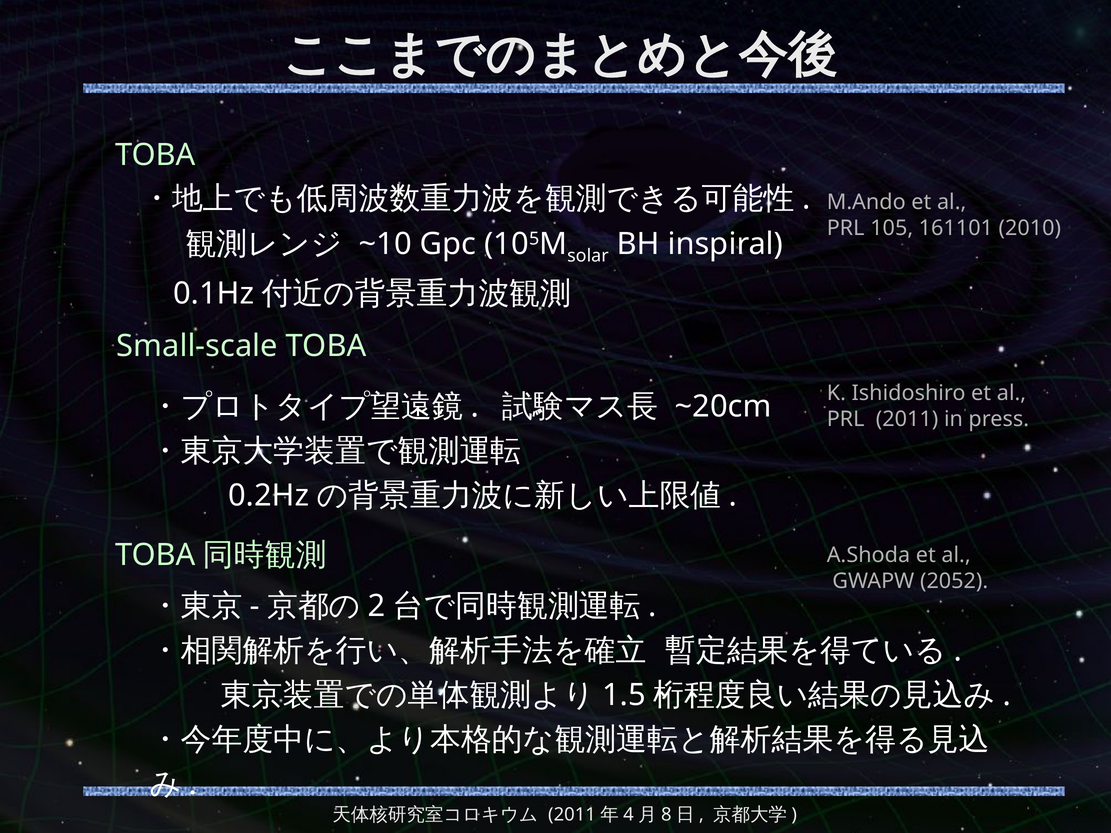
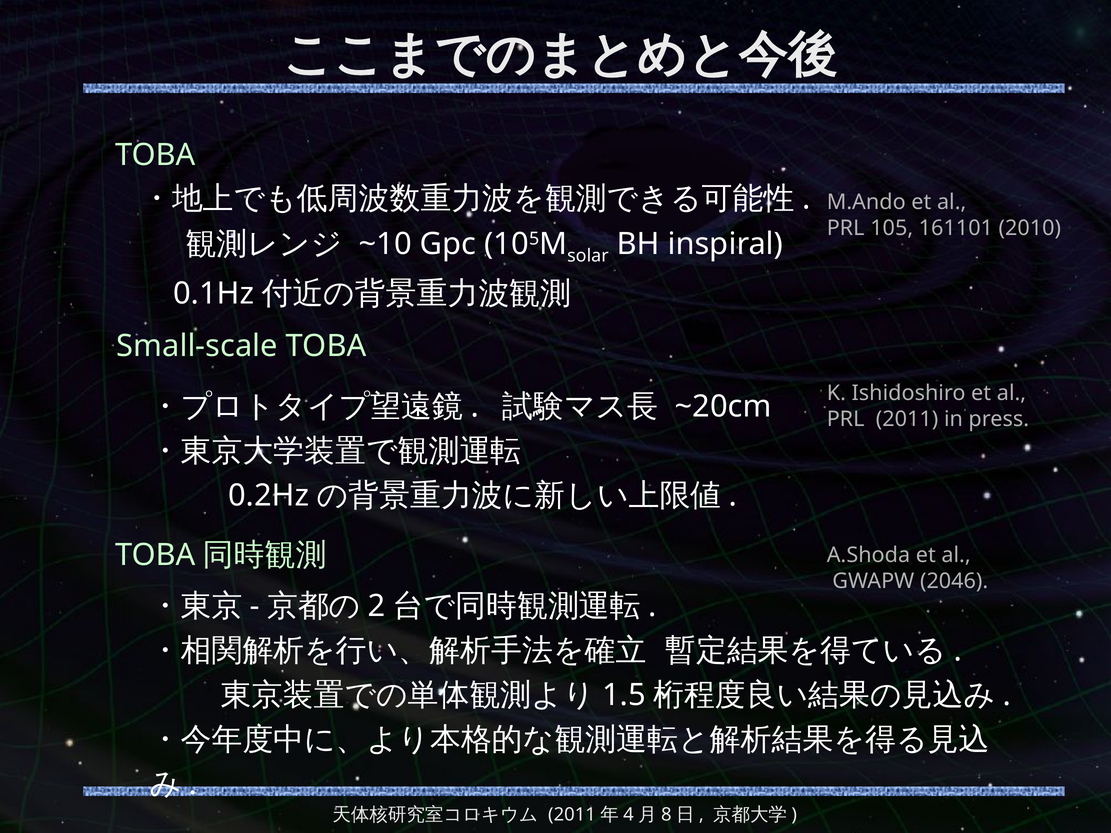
2052: 2052 -> 2046
